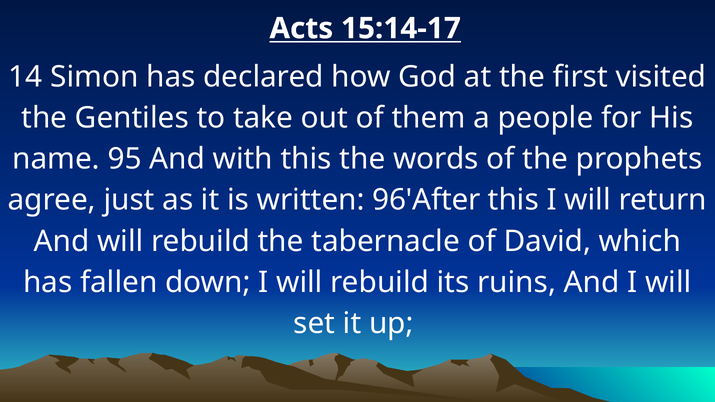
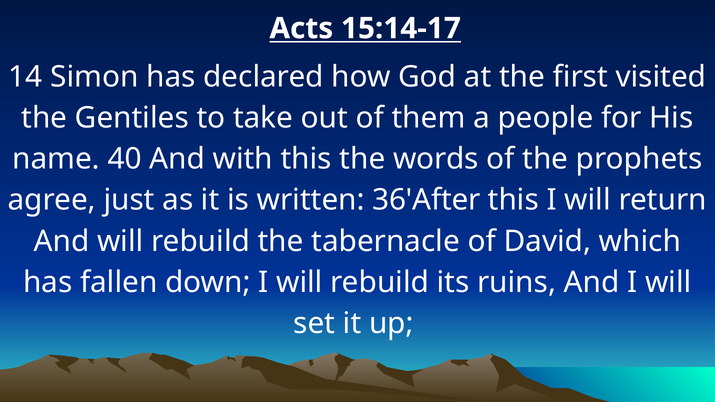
95: 95 -> 40
96'After: 96'After -> 36'After
